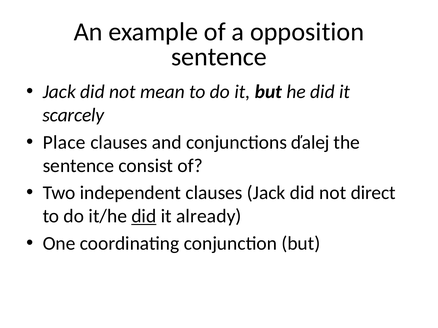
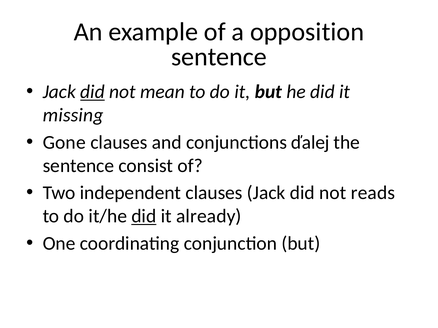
did at (93, 92) underline: none -> present
scarcely: scarcely -> missing
Place: Place -> Gone
direct: direct -> reads
